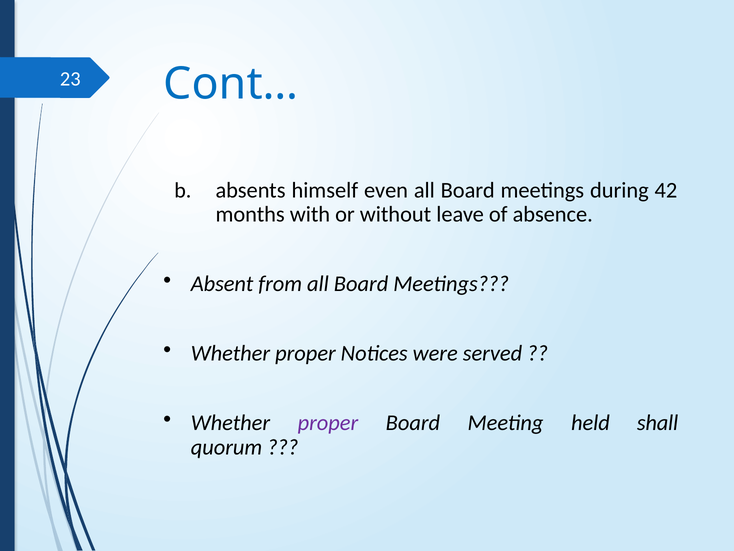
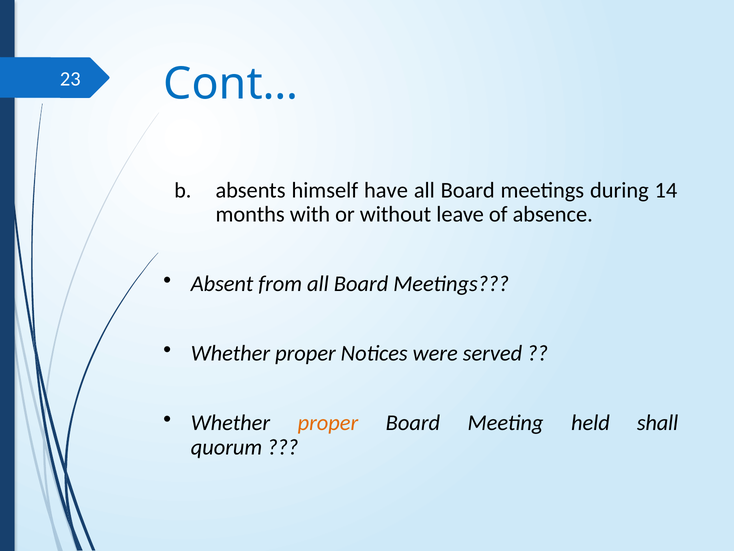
even: even -> have
42: 42 -> 14
proper at (328, 423) colour: purple -> orange
